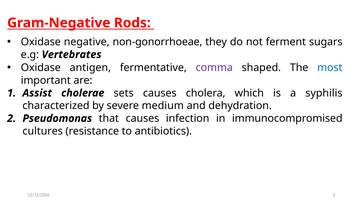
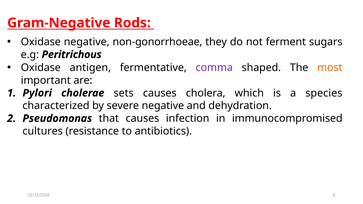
Vertebrates: Vertebrates -> Peritrichous
most colour: blue -> orange
Assist: Assist -> Pylori
syphilis: syphilis -> species
severe medium: medium -> negative
